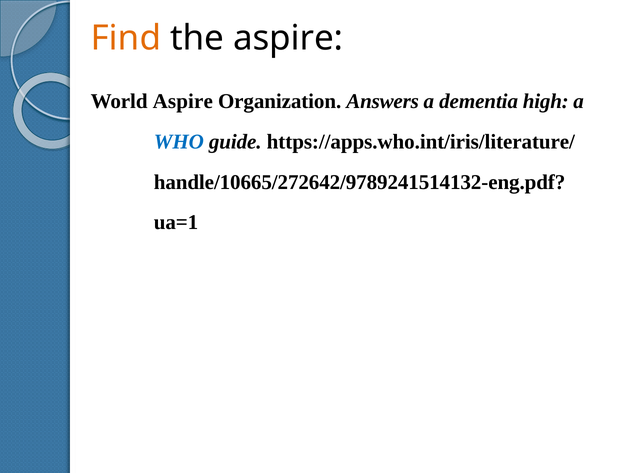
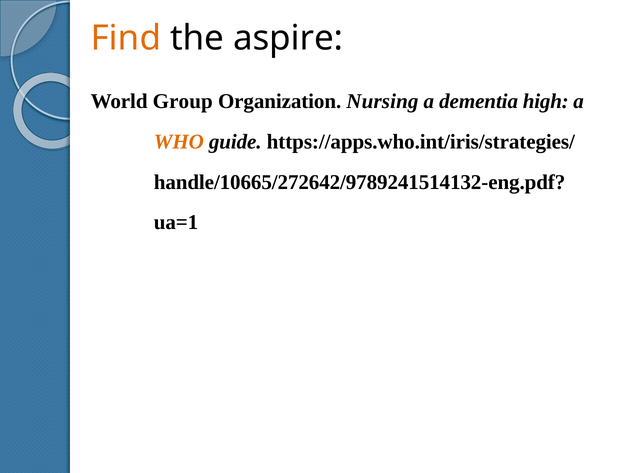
World Aspire: Aspire -> Group
Answers: Answers -> Nursing
WHO colour: blue -> orange
https://apps.who.int/iris/literature/: https://apps.who.int/iris/literature/ -> https://apps.who.int/iris/strategies/
